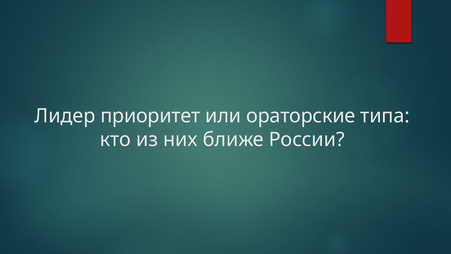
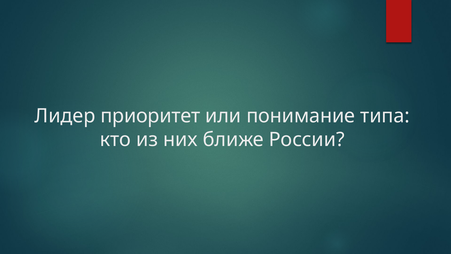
ораторские: ораторские -> понимание
